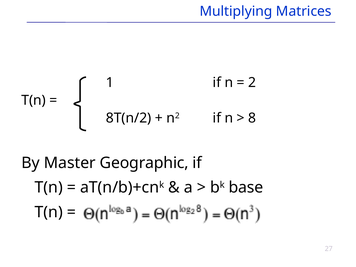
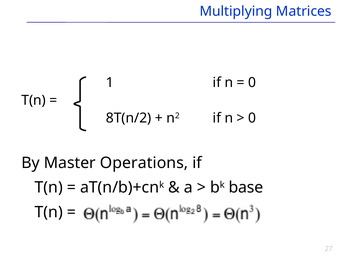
2 at (252, 83): 2 -> 0
8 at (252, 118): 8 -> 0
Geographic: Geographic -> Operations
